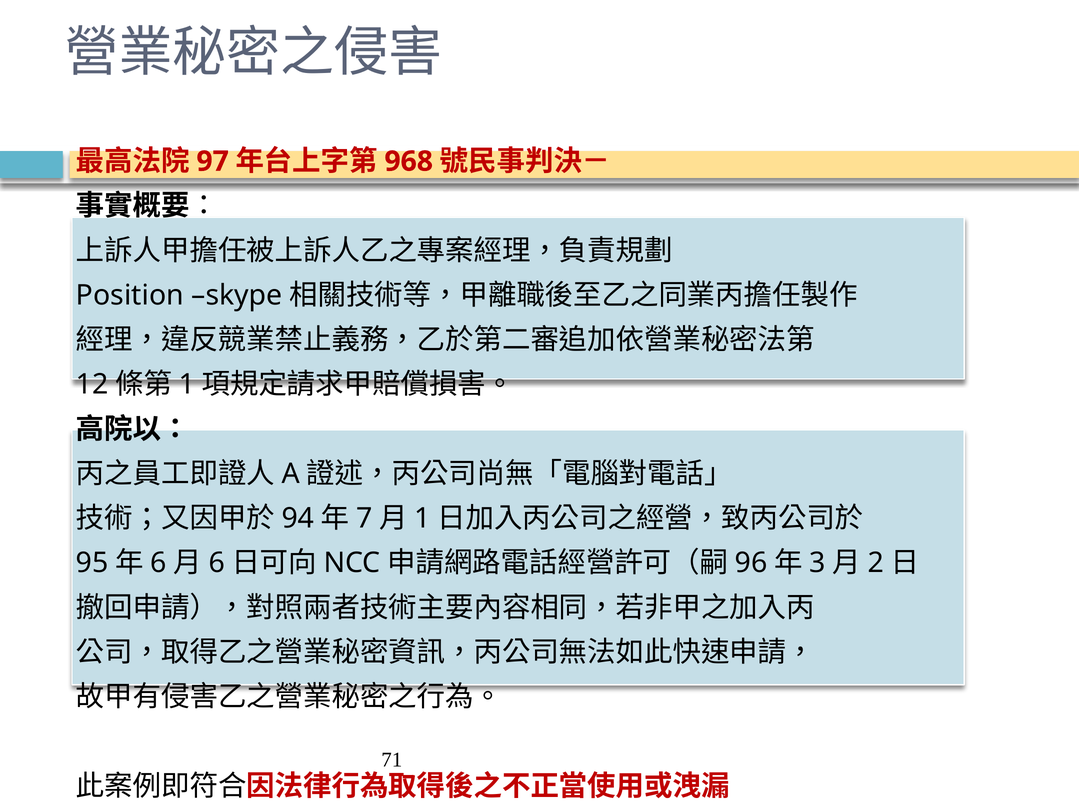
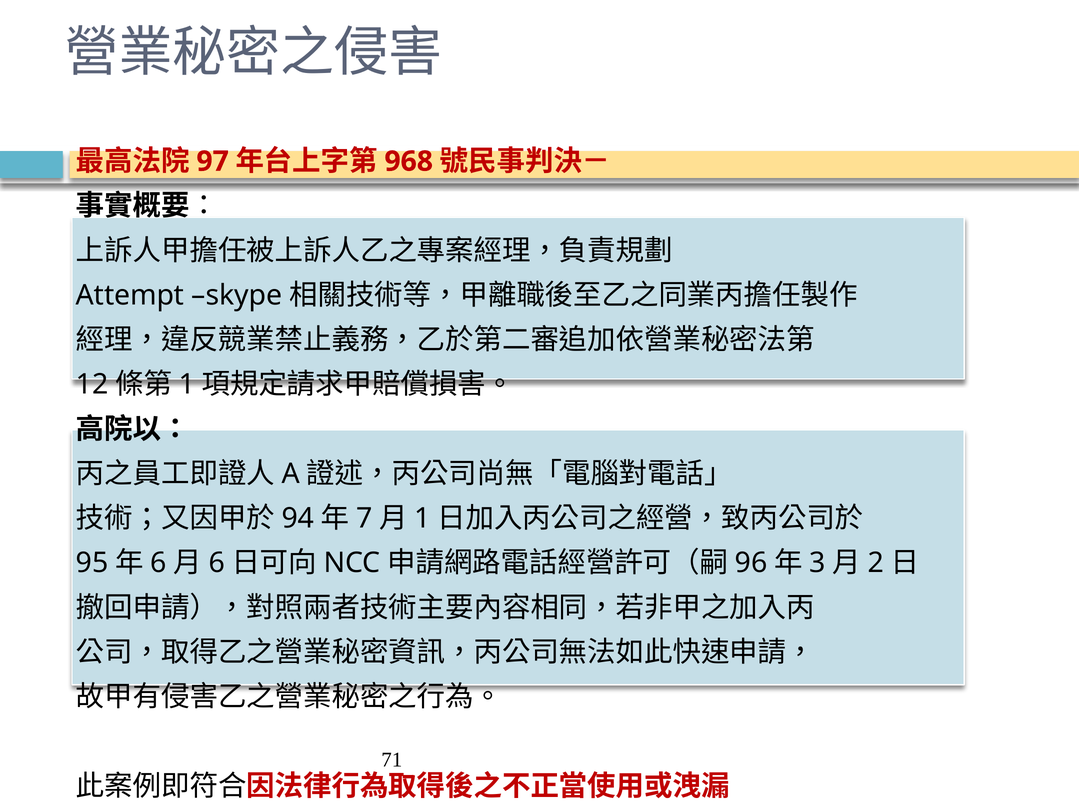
Position: Position -> Attempt
